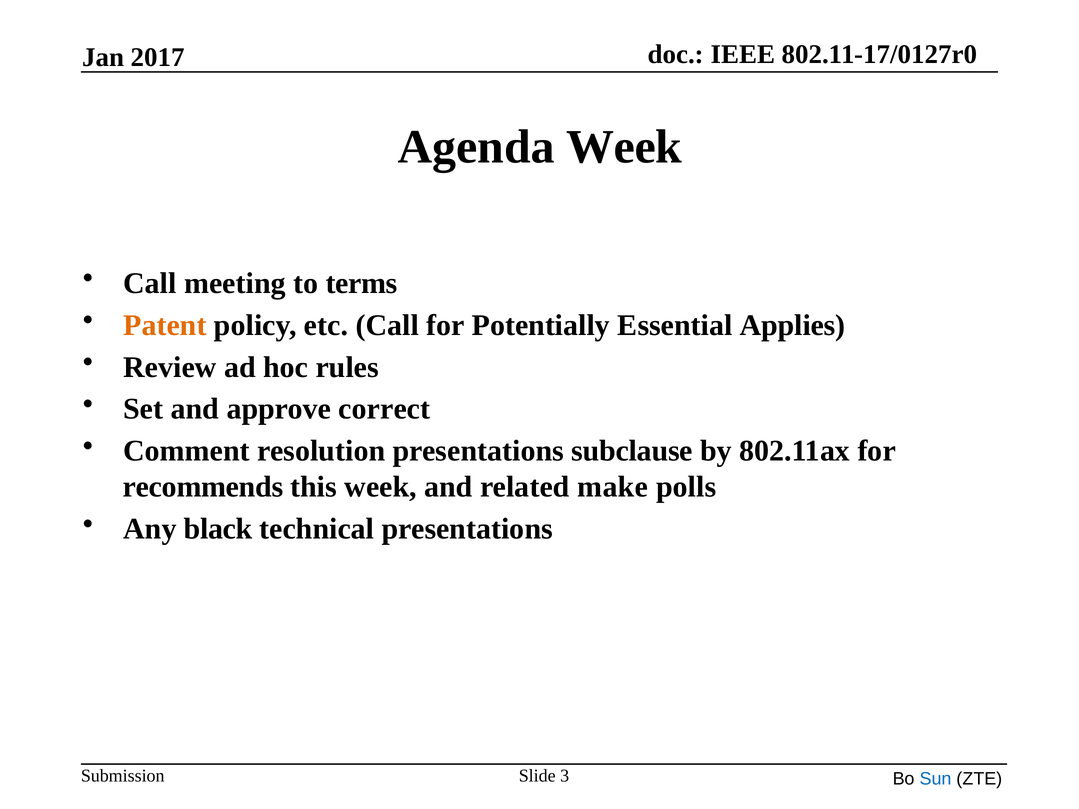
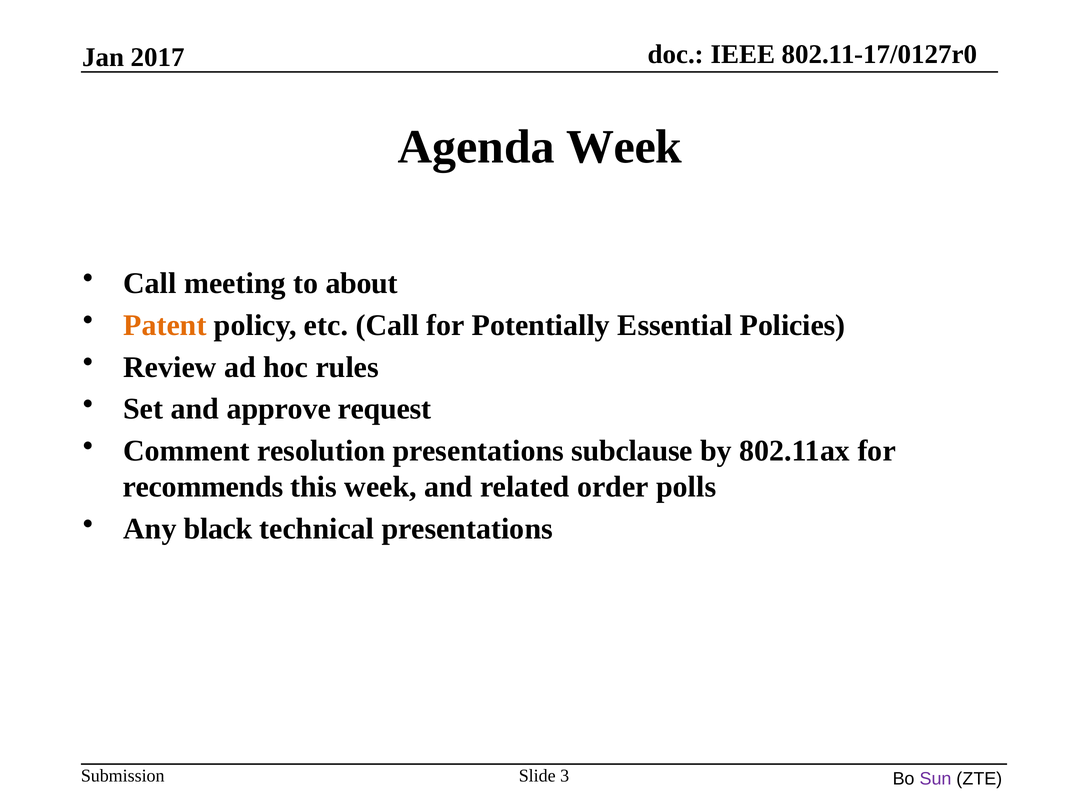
terms: terms -> about
Applies: Applies -> Policies
correct: correct -> request
make: make -> order
Sun colour: blue -> purple
